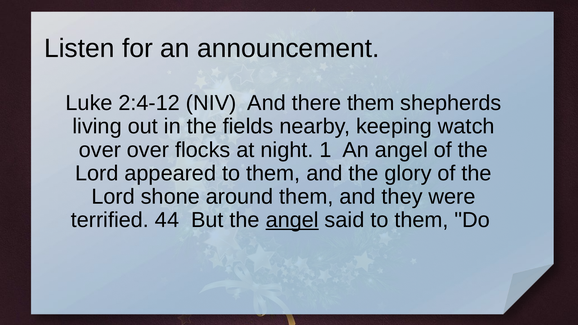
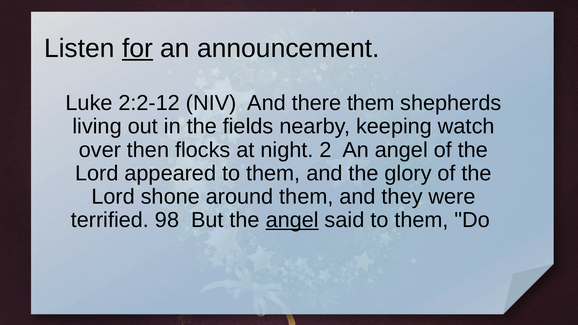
for underline: none -> present
2:4-12: 2:4-12 -> 2:2-12
over over: over -> then
1: 1 -> 2
44: 44 -> 98
